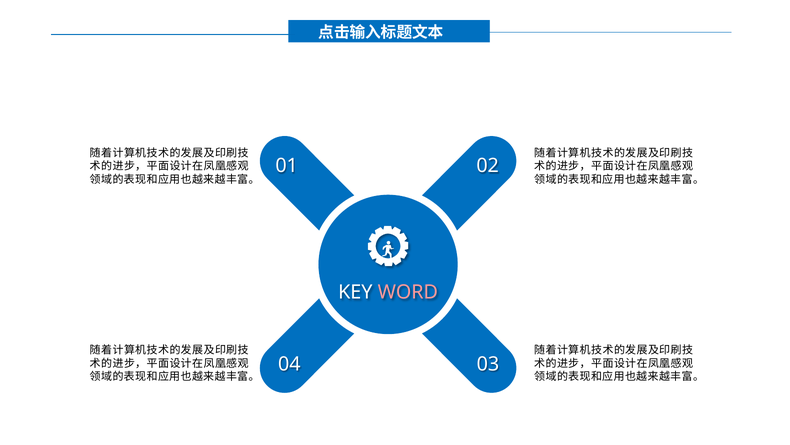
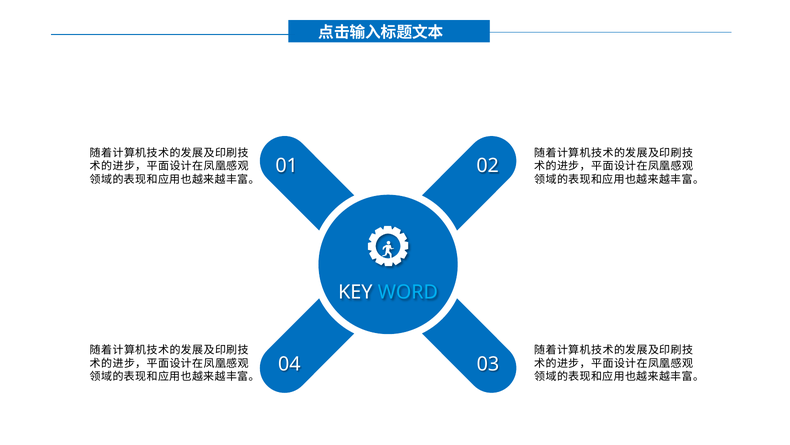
WORD colour: pink -> light blue
